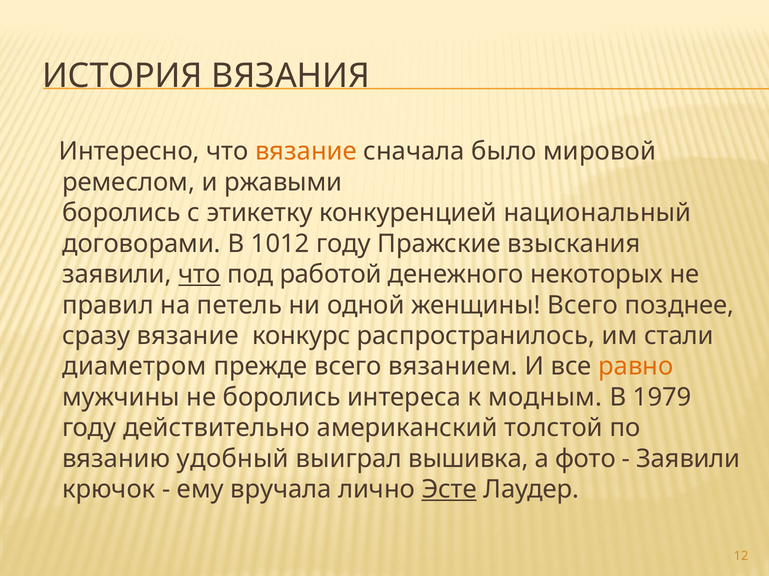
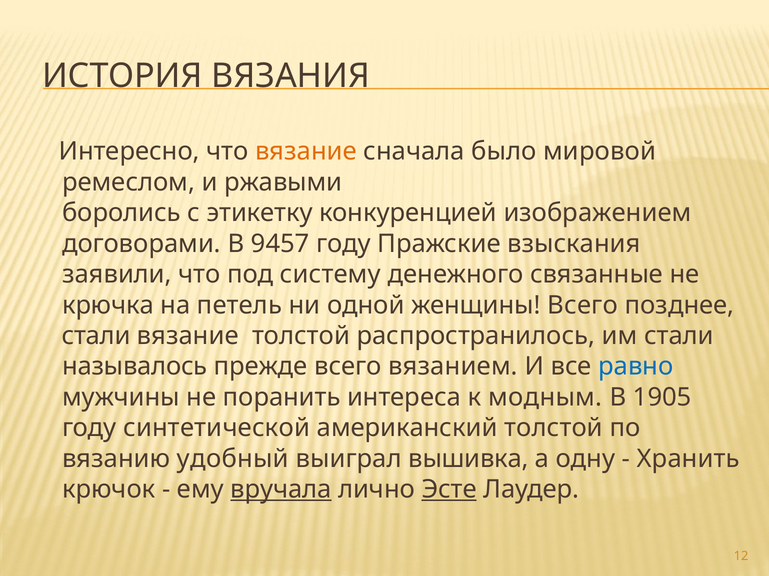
национальный: национальный -> изображением
1012: 1012 -> 9457
что at (199, 275) underline: present -> none
работой: работой -> систему
некоторых: некоторых -> связанные
правил: правил -> крючка
сразу at (96, 336): сразу -> стали
вязание конкурс: конкурс -> толстой
диаметром: диаметром -> называлось
равно colour: orange -> blue
не боролись: боролись -> поранить
1979: 1979 -> 1905
действительно: действительно -> синтетической
фото: фото -> одну
Заявили at (688, 459): Заявили -> Хранить
вручала underline: none -> present
